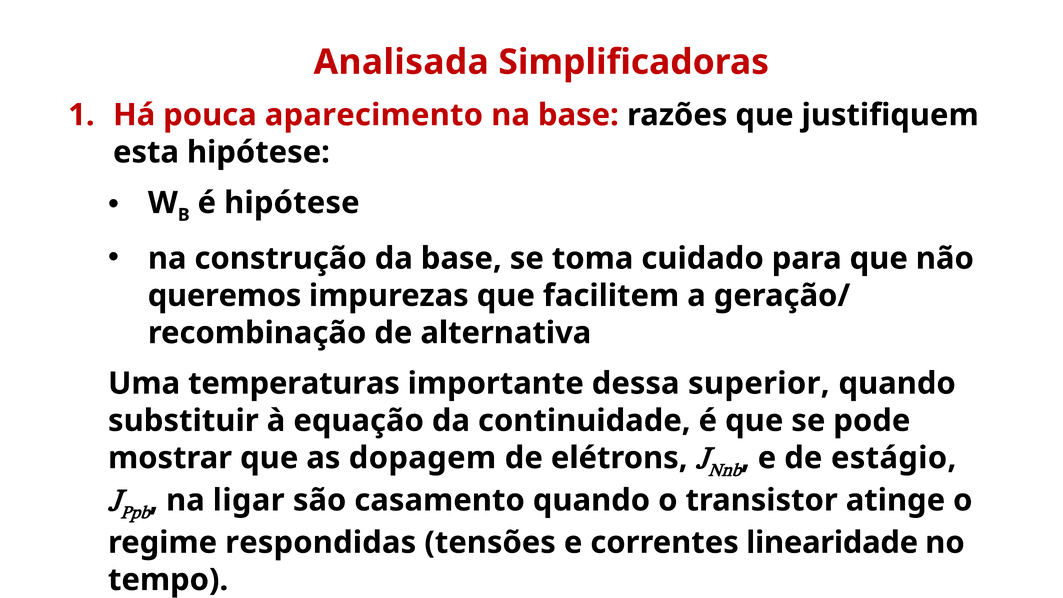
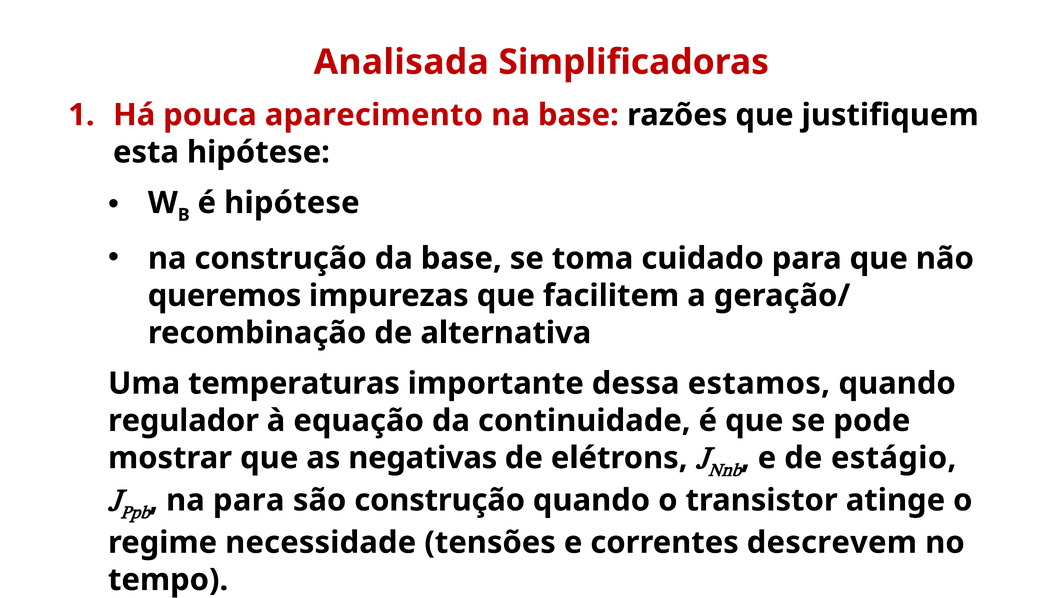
superior: superior -> estamos
substituir: substituir -> regulador
dopagem: dopagem -> negativas
na ligar: ligar -> para
são casamento: casamento -> construção
respondidas: respondidas -> necessidade
linearidade: linearidade -> descrevem
